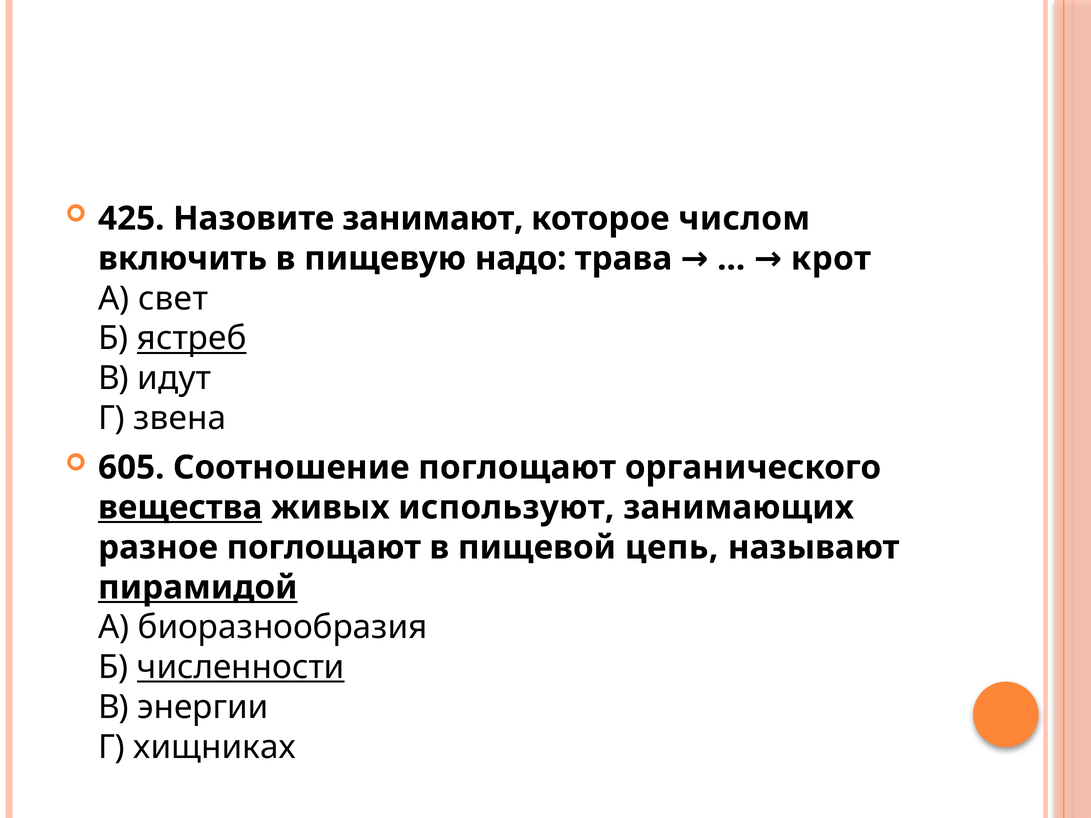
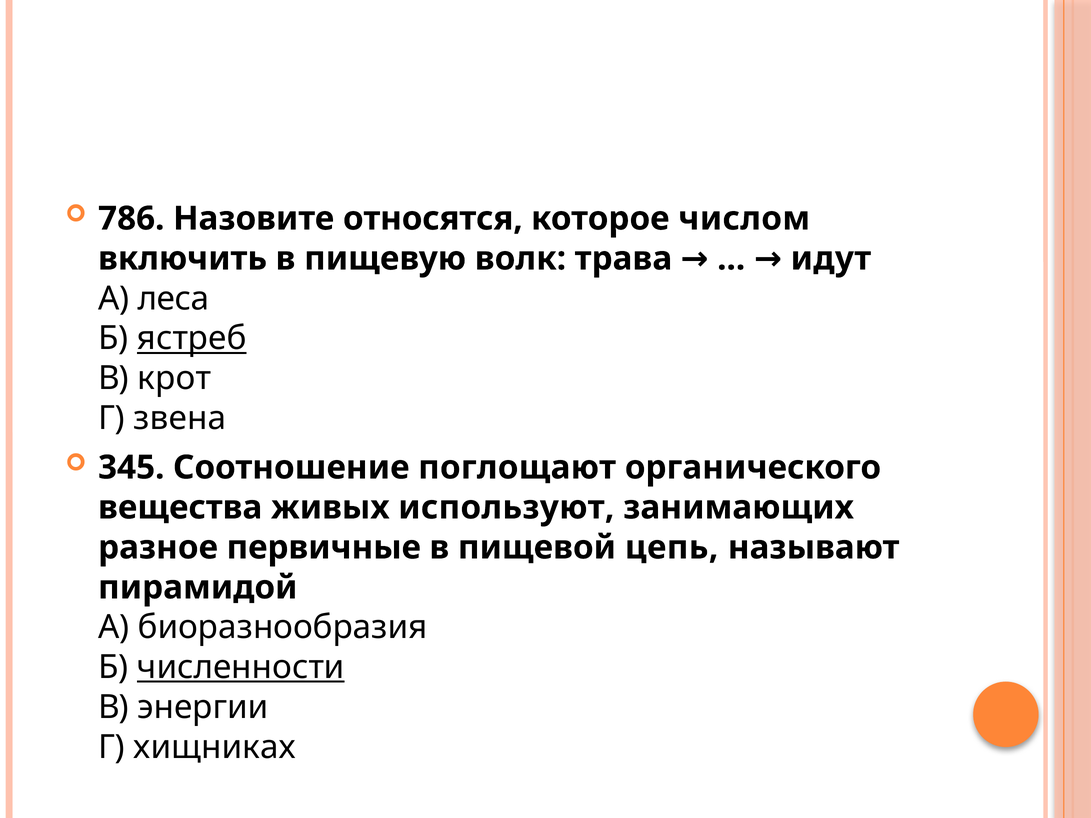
425: 425 -> 786
занимают: занимают -> относятся
надо: надо -> волк
крот: крот -> идут
свет: свет -> леса
идут: идут -> крот
605: 605 -> 345
вещества underline: present -> none
разное поглощают: поглощают -> первичные
пирамидой underline: present -> none
